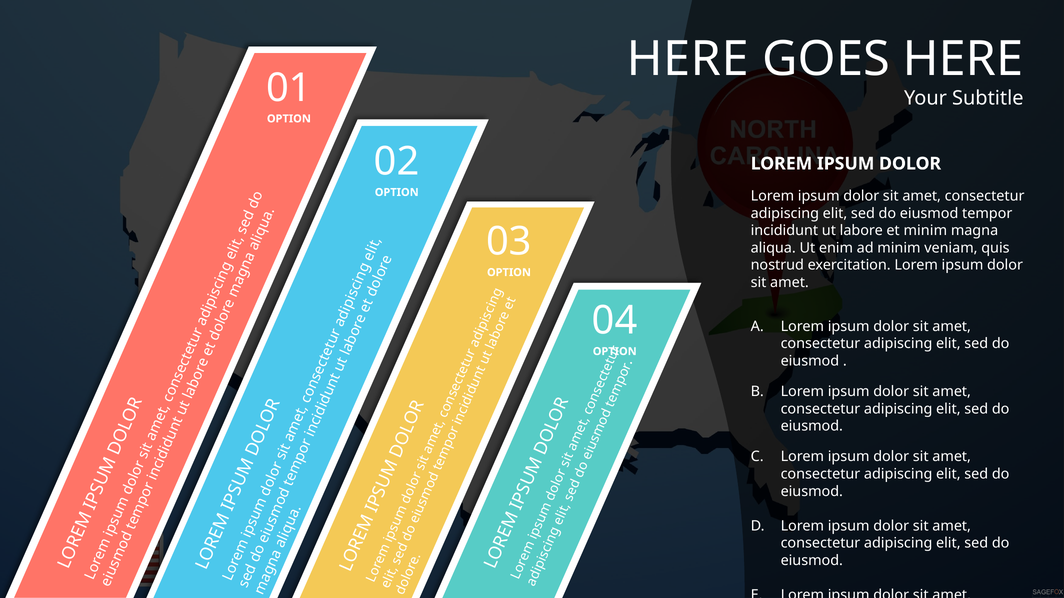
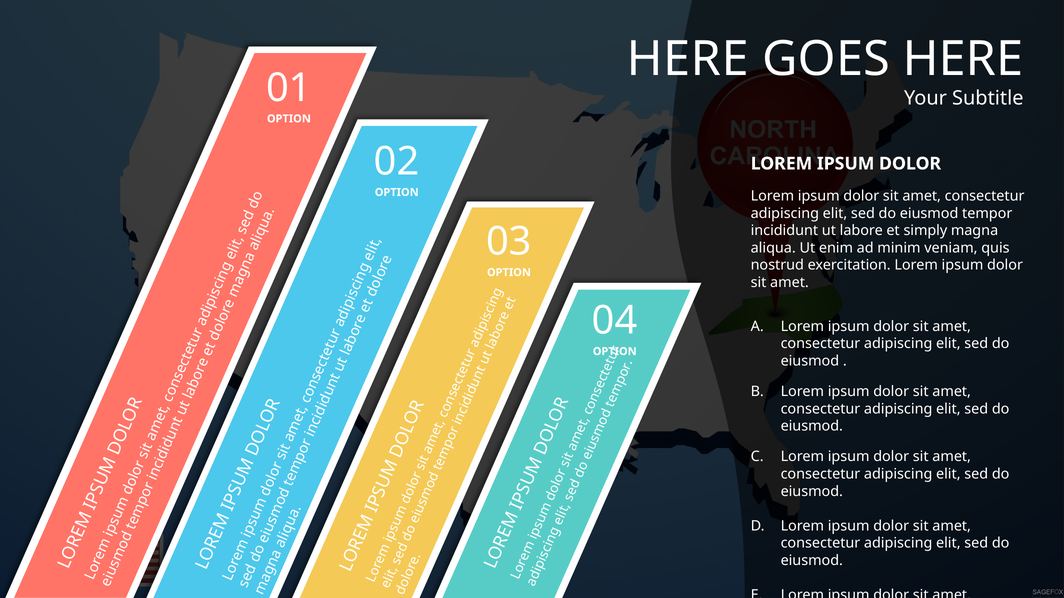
et minim: minim -> simply
